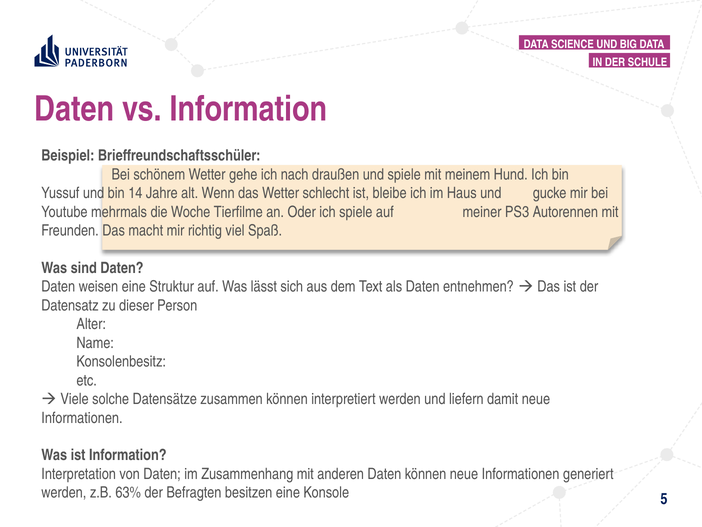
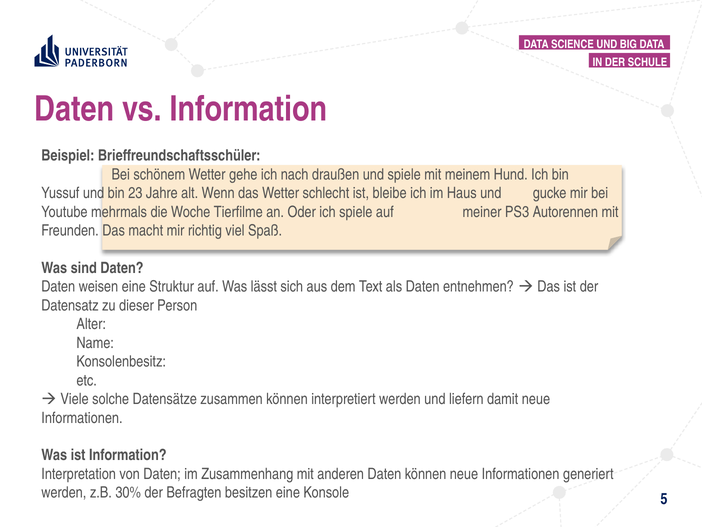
14: 14 -> 23
63%: 63% -> 30%
